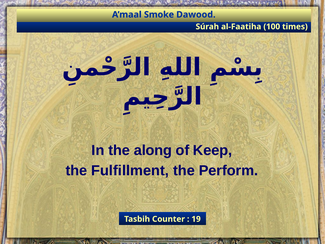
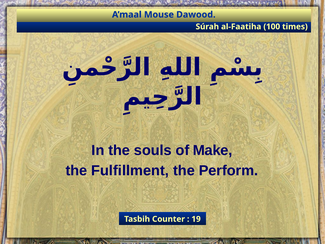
Smoke: Smoke -> Mouse
along: along -> souls
Keep: Keep -> Make
